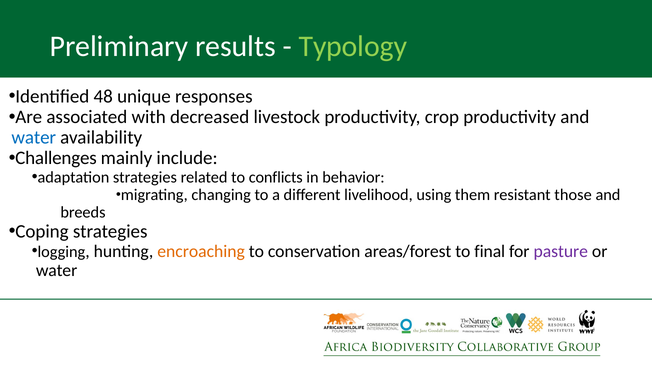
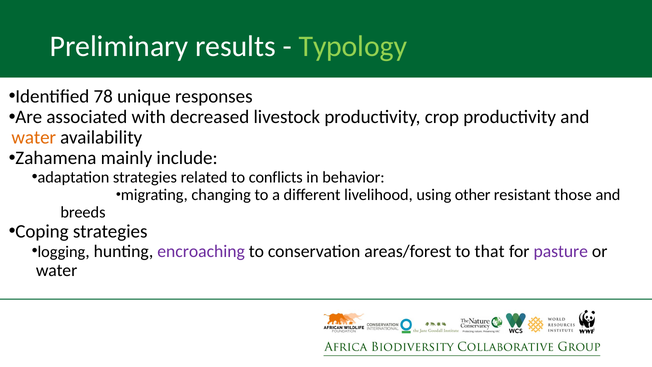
48: 48 -> 78
water at (34, 137) colour: blue -> orange
Challenges: Challenges -> Zahamena
them: them -> other
encroaching colour: orange -> purple
final: final -> that
